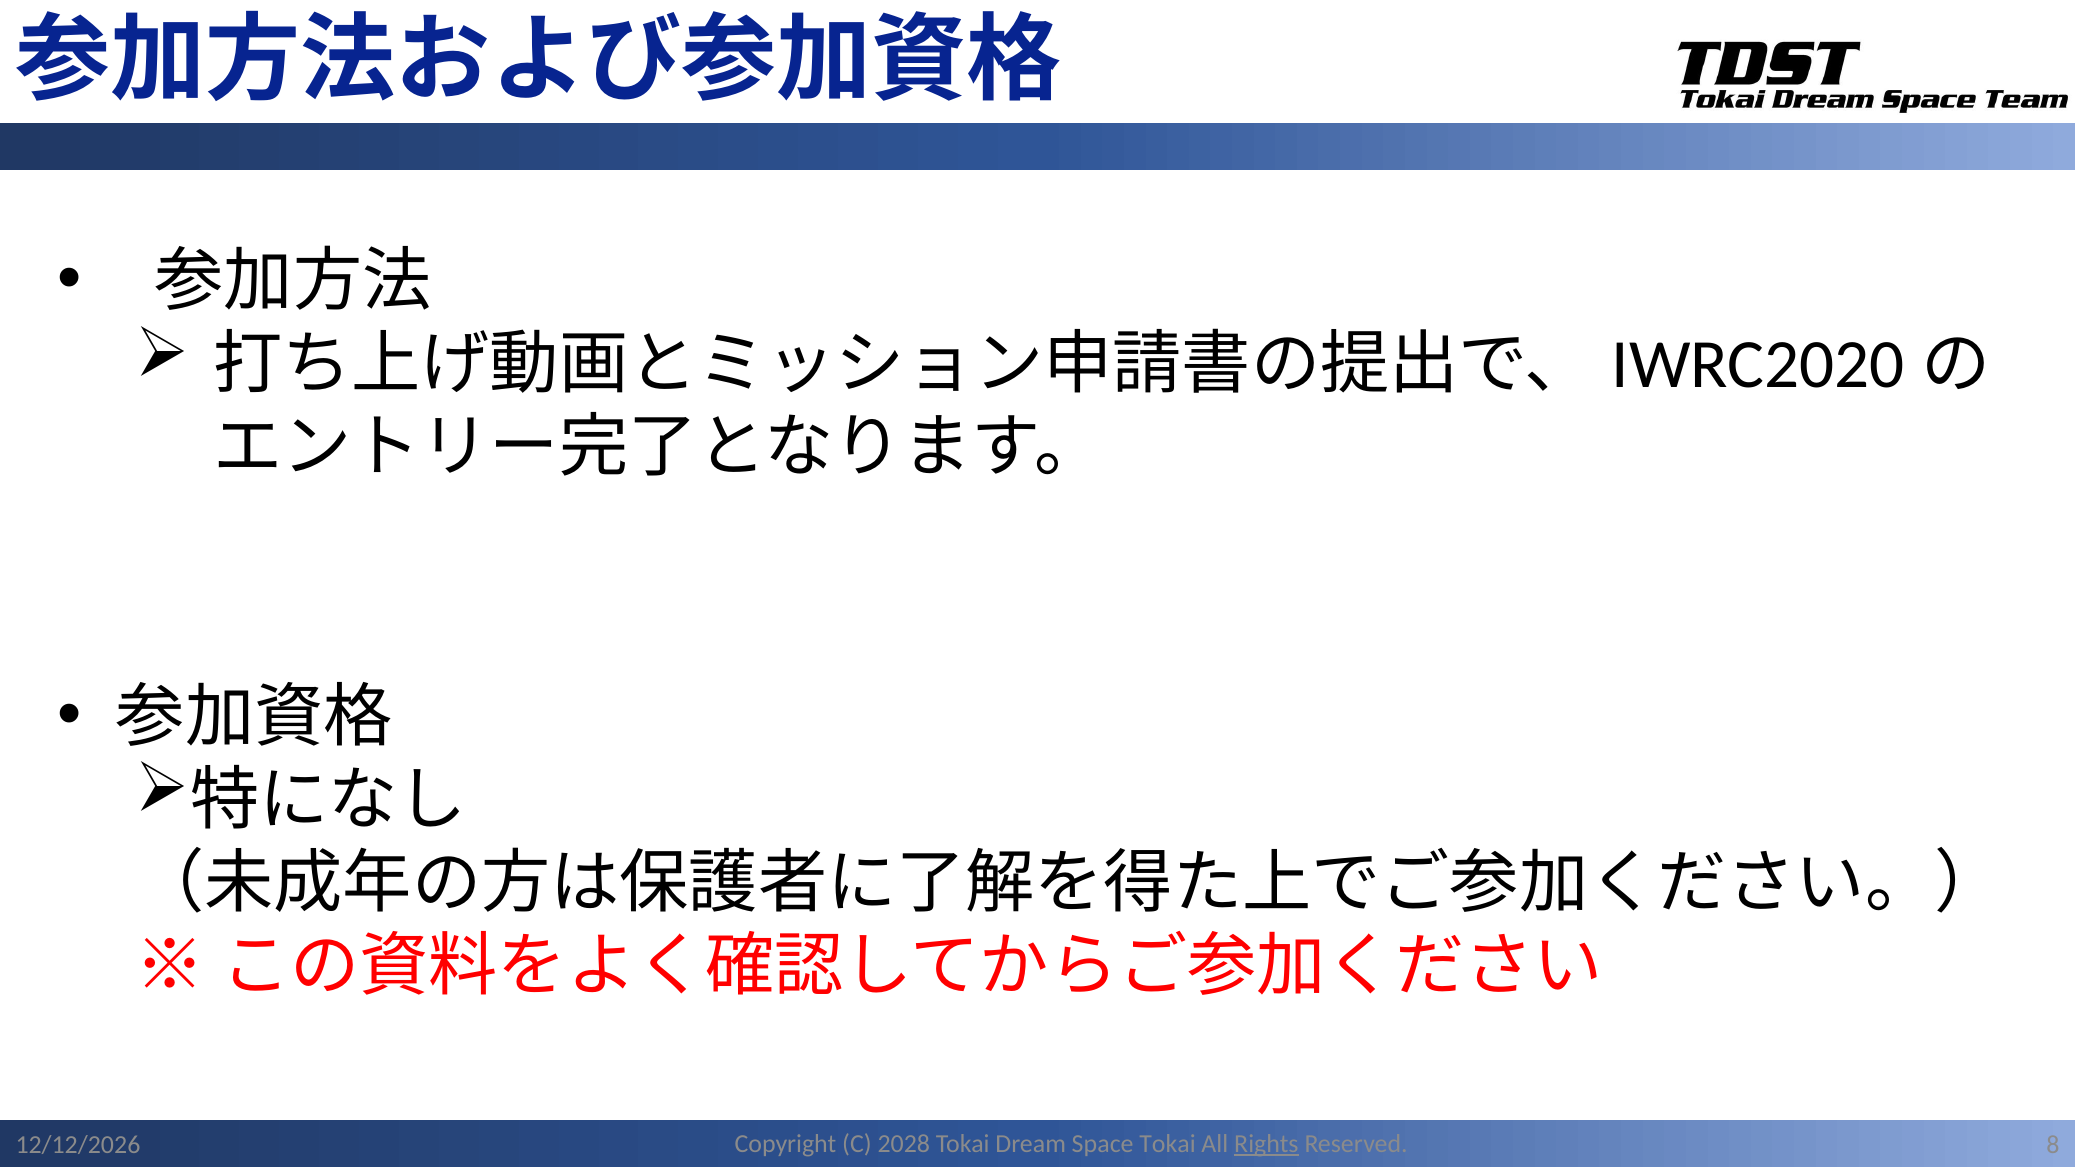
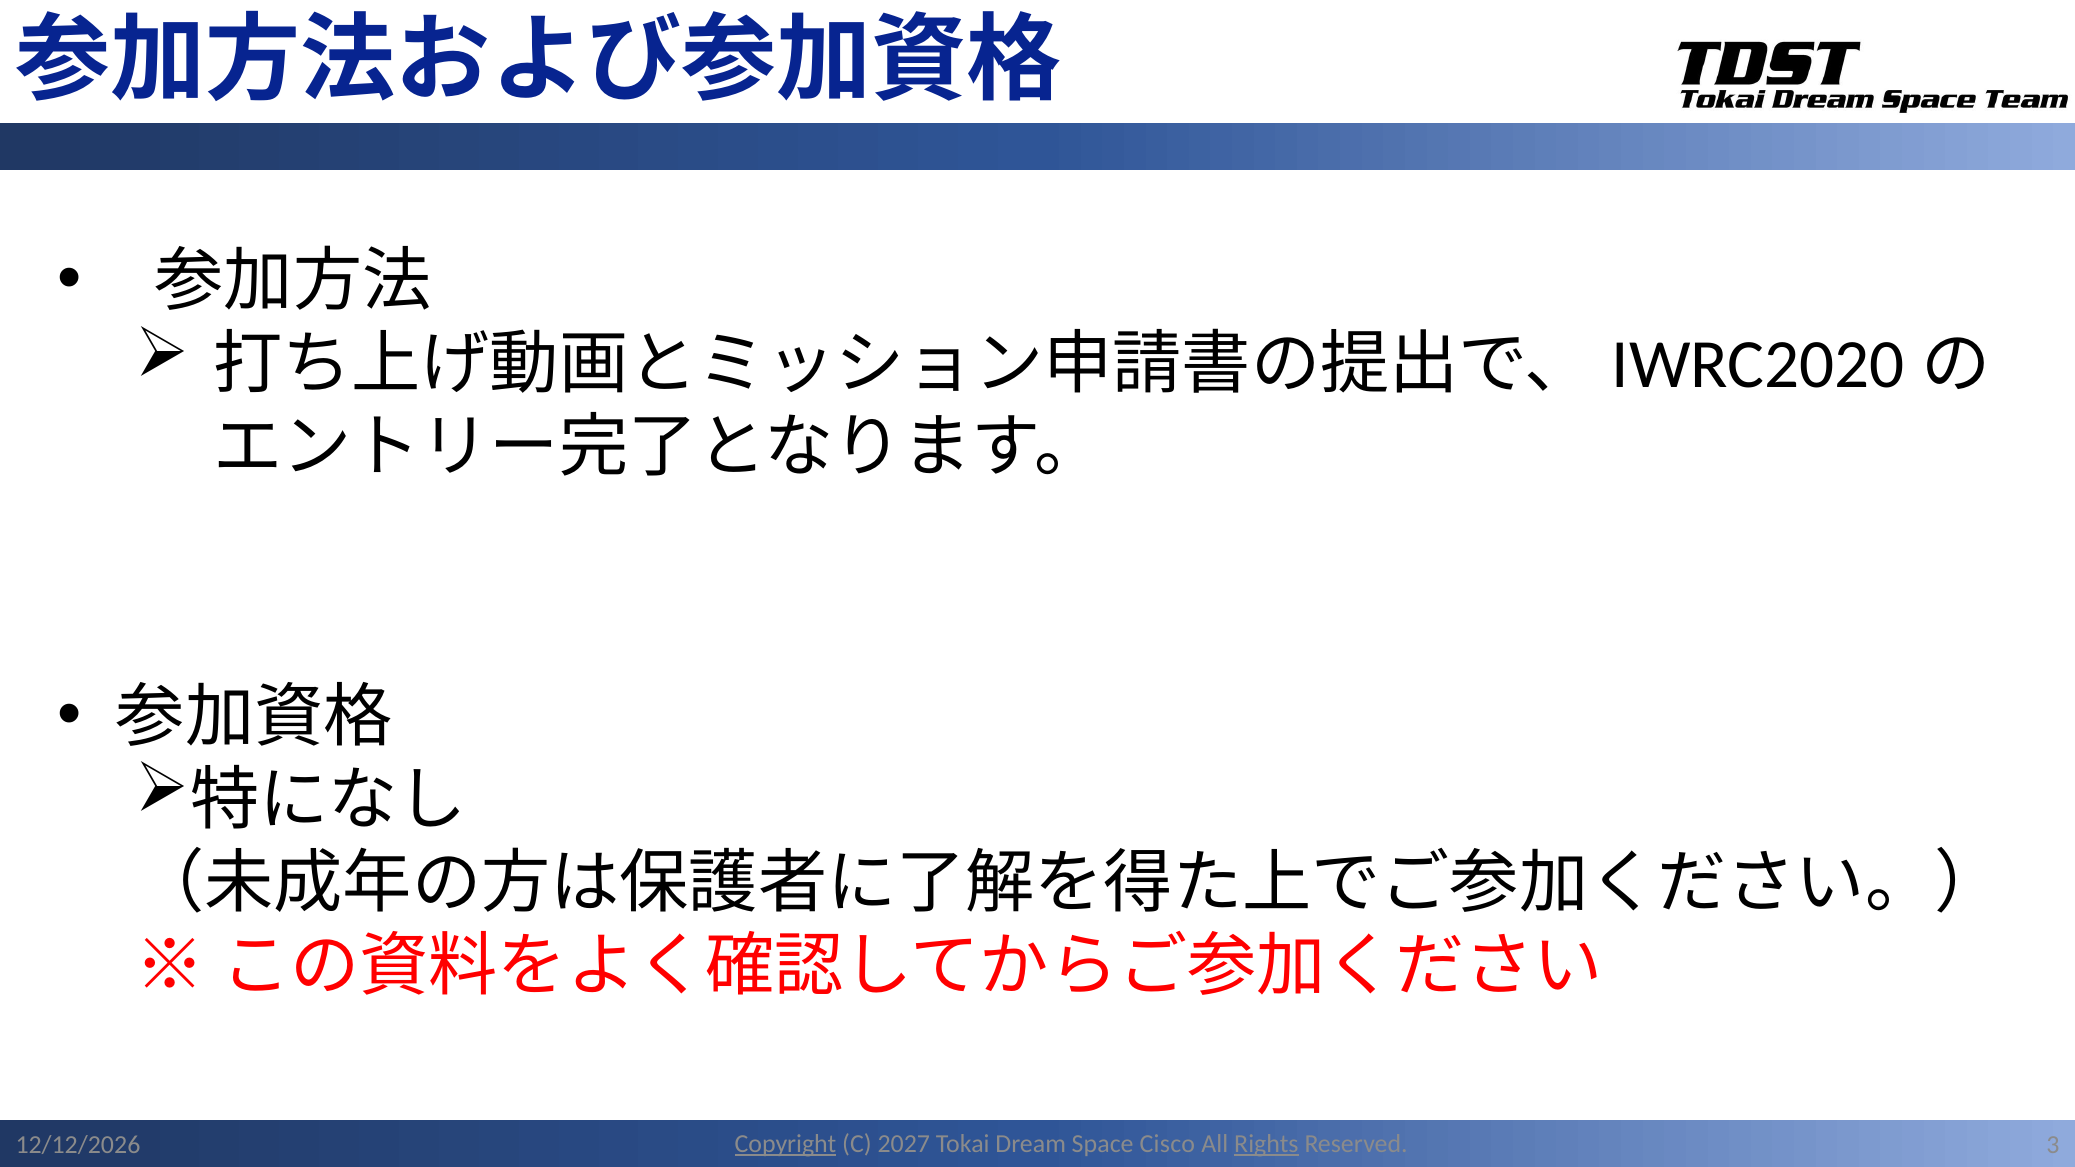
Copyright underline: none -> present
2028: 2028 -> 2027
Space Tokai: Tokai -> Cisco
8: 8 -> 3
